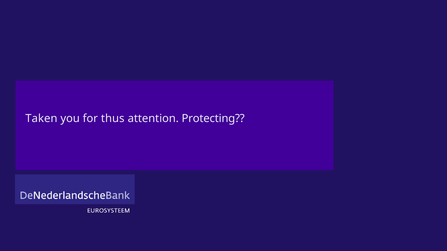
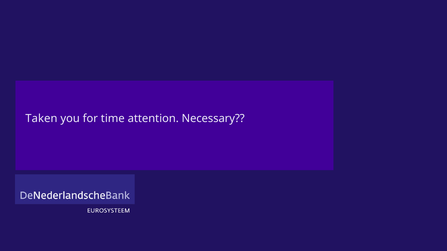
thus: thus -> time
Protecting: Protecting -> Necessary
